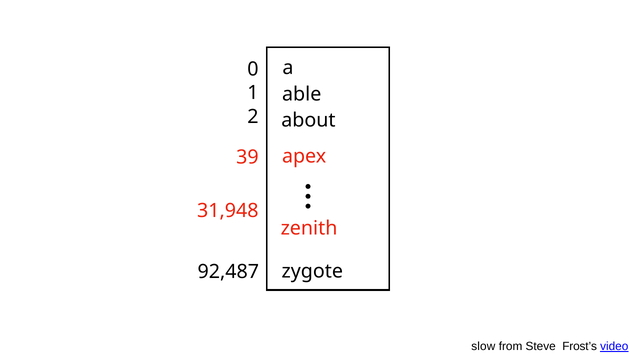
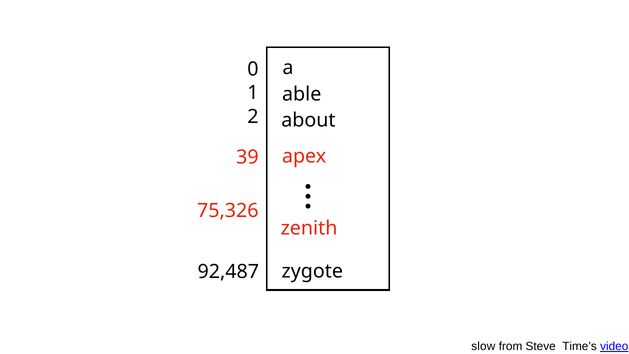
31,948: 31,948 -> 75,326
Frost’s: Frost’s -> Time’s
